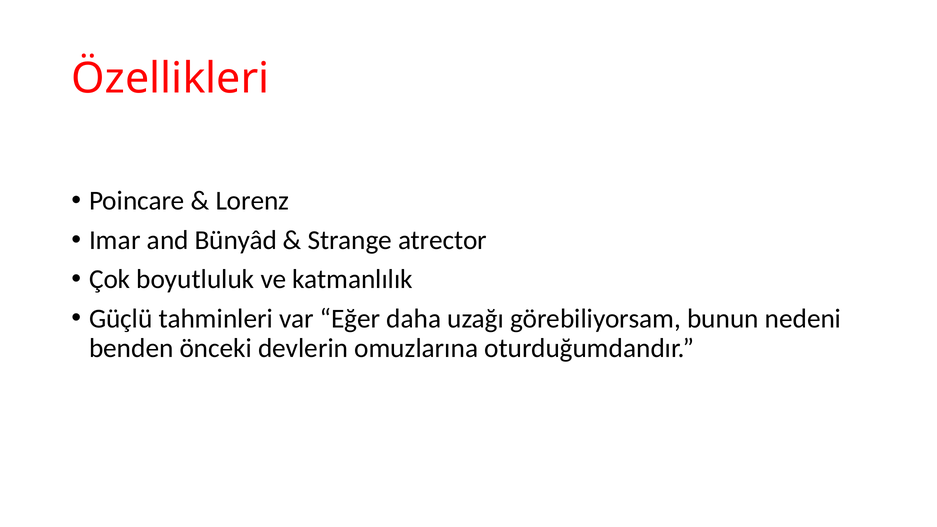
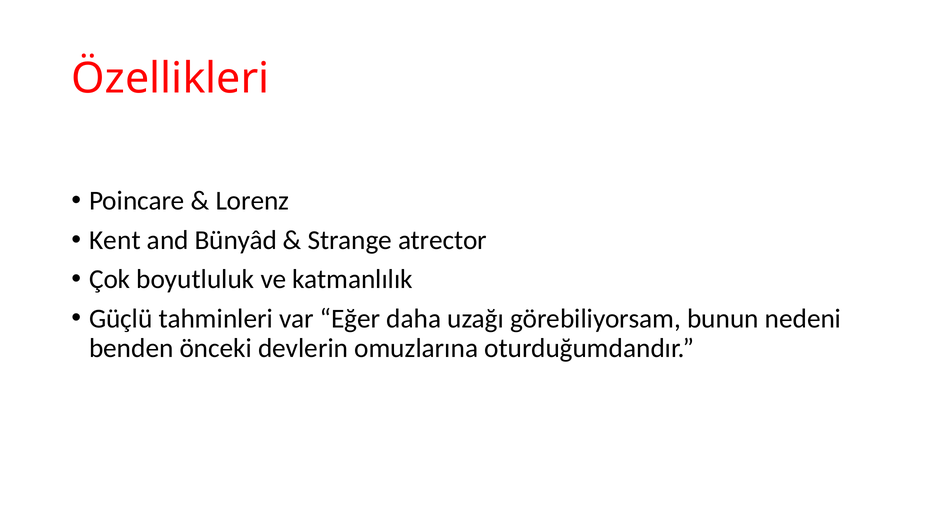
Imar: Imar -> Kent
